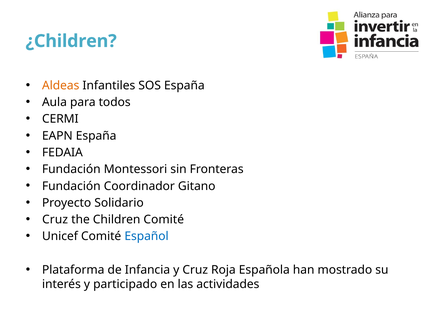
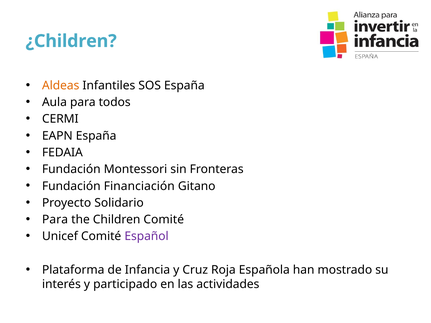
Coordinador: Coordinador -> Financiación
Cruz at (55, 220): Cruz -> Para
Español colour: blue -> purple
